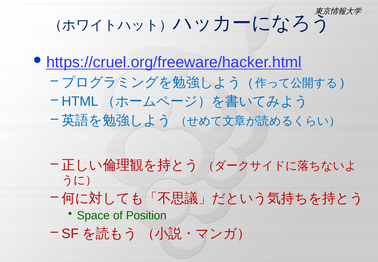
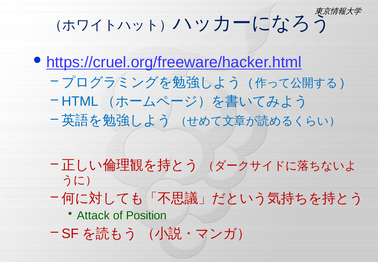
Space: Space -> Attack
